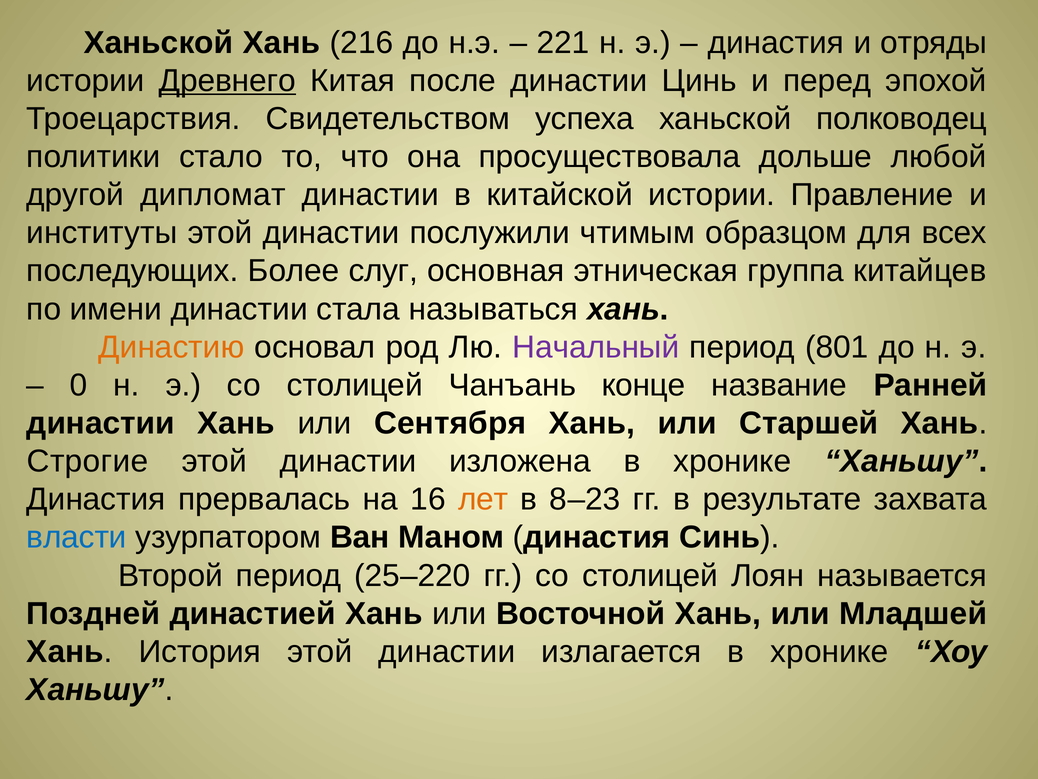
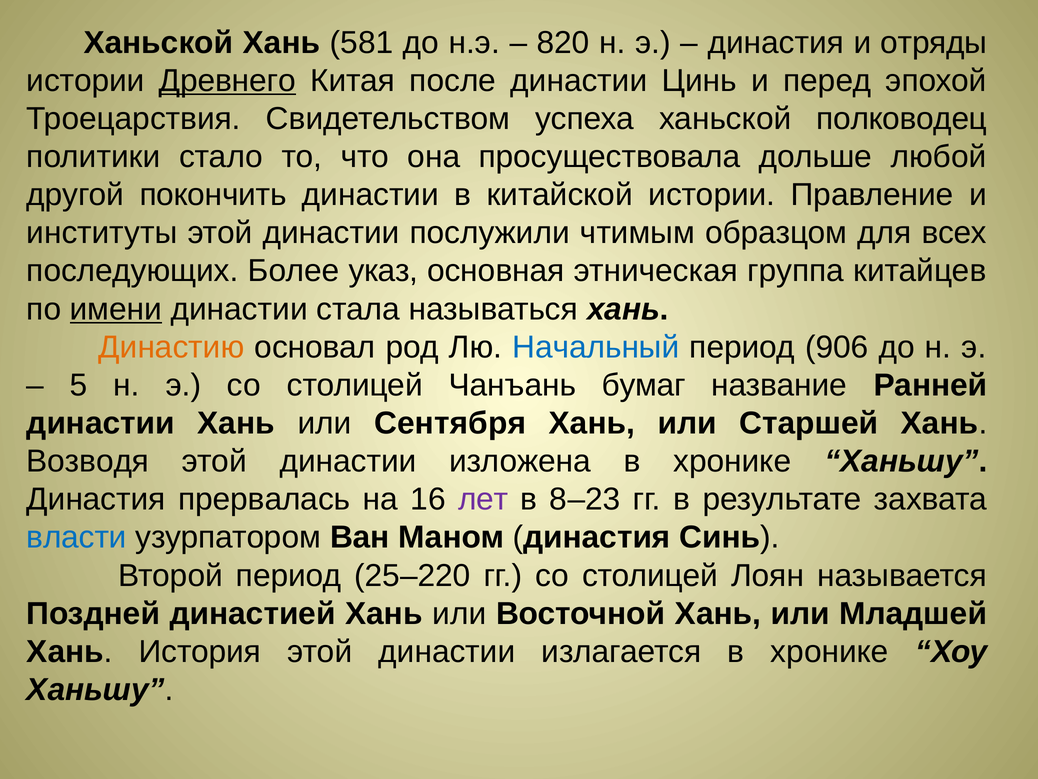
216: 216 -> 581
221: 221 -> 820
дипломат: дипломат -> покончить
слуг: слуг -> указ
имени underline: none -> present
Начальный colour: purple -> blue
801: 801 -> 906
0: 0 -> 5
конце: конце -> бумаг
Строгие: Строгие -> Возводя
лет colour: orange -> purple
